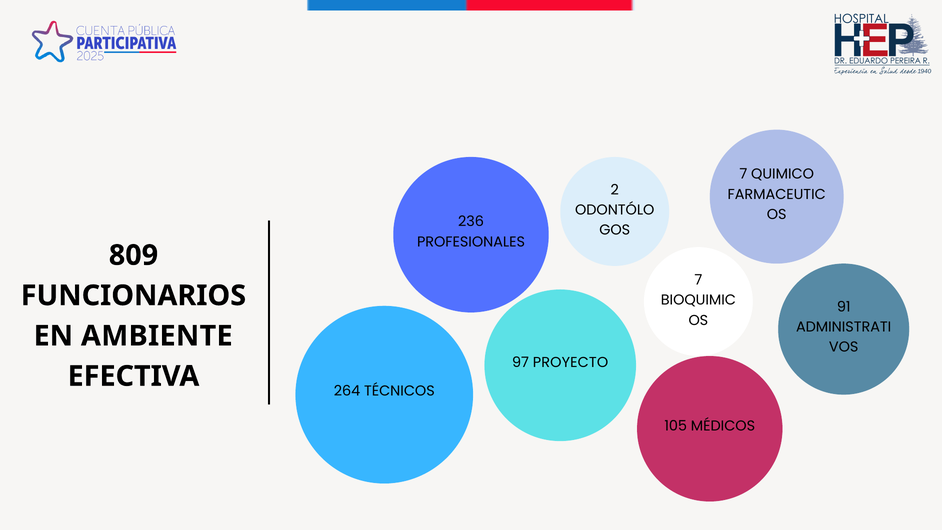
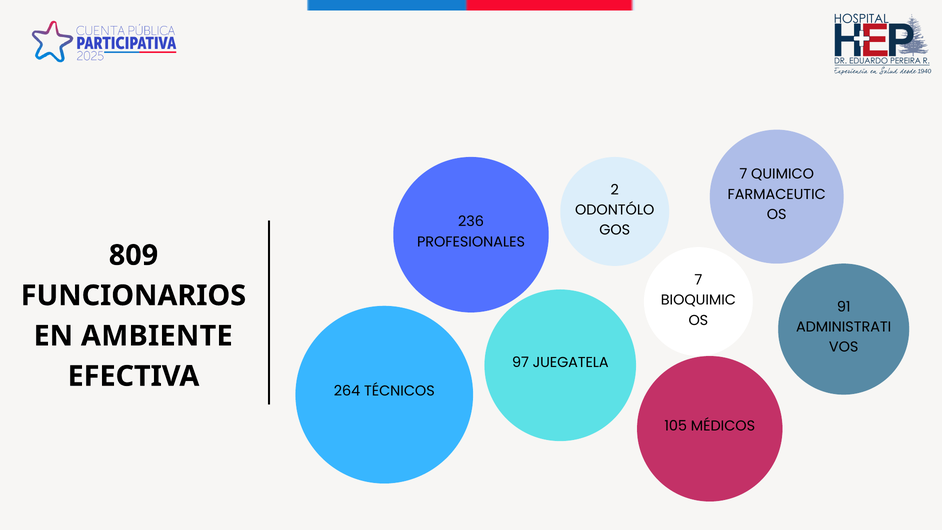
PROYECTO: PROYECTO -> JUEGATELA
